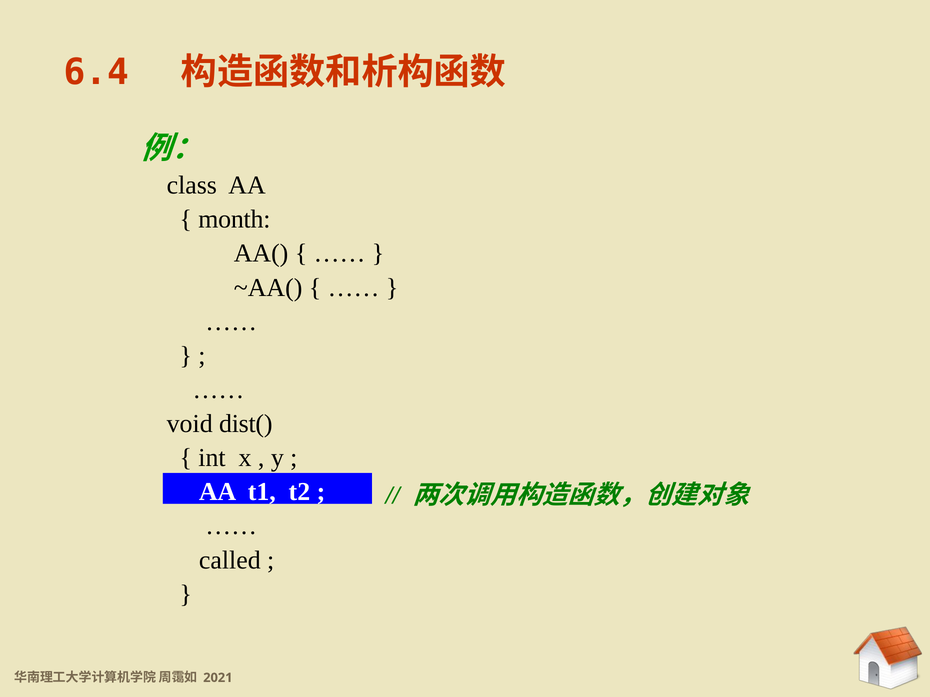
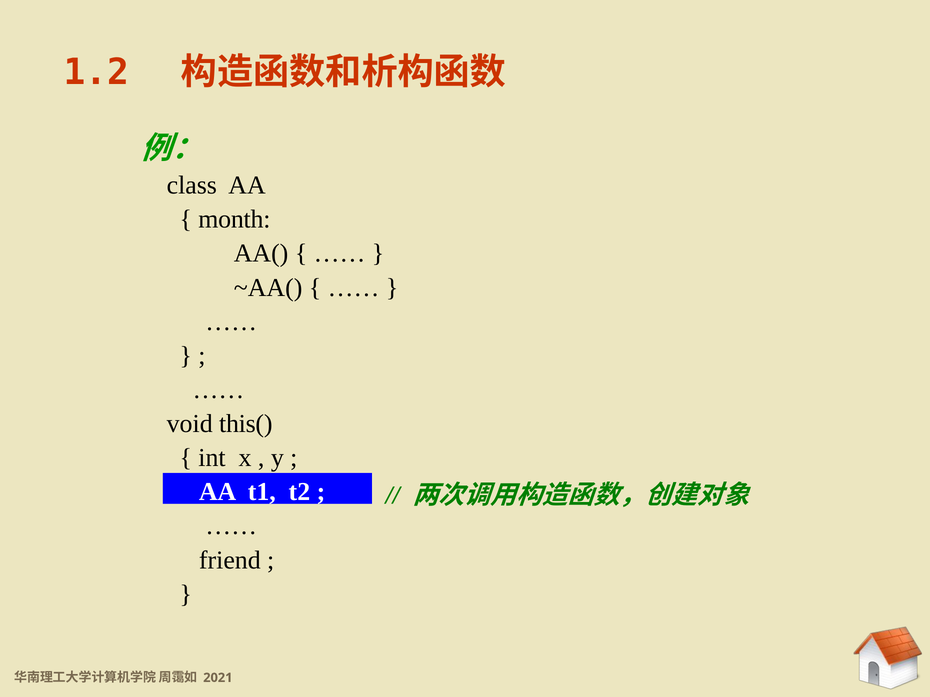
6.4: 6.4 -> 1.2
dist(: dist( -> this(
called: called -> friend
